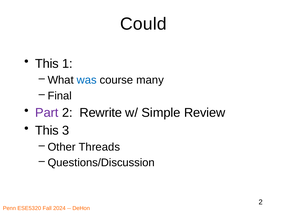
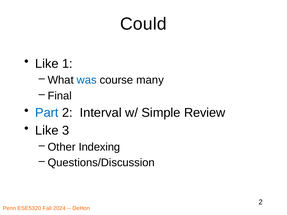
This at (47, 64): This -> Like
Part colour: purple -> blue
Rewrite: Rewrite -> Interval
This at (47, 131): This -> Like
Threads: Threads -> Indexing
